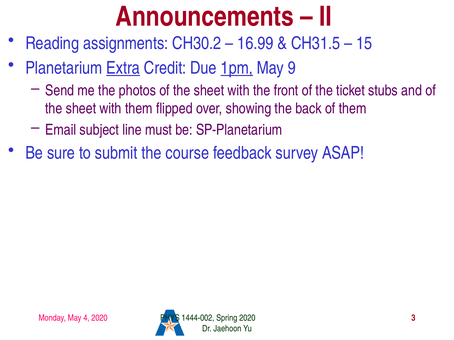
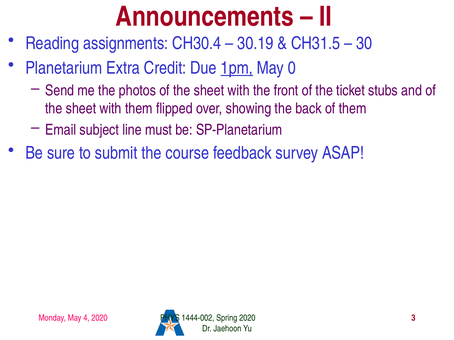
CH30.2: CH30.2 -> CH30.4
16.99: 16.99 -> 30.19
15: 15 -> 30
Extra underline: present -> none
9: 9 -> 0
